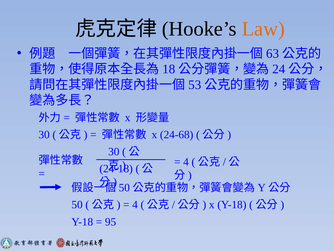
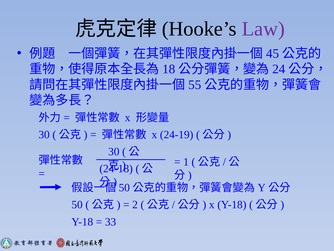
Law colour: orange -> purple
63: 63 -> 45
53: 53 -> 55
24-68: 24-68 -> 24-19
4 at (186, 162): 4 -> 1
4 at (135, 204): 4 -> 2
95: 95 -> 33
